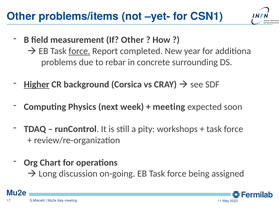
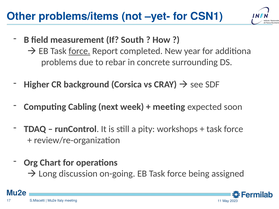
If Other: Other -> South
Higher underline: present -> none
Physics: Physics -> Cabling
